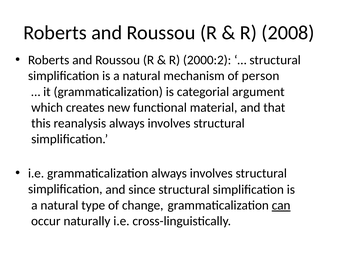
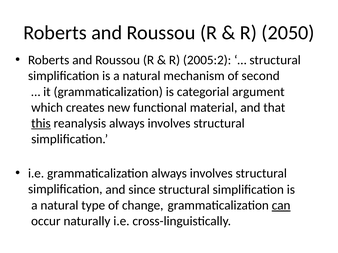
2008: 2008 -> 2050
2000:2: 2000:2 -> 2005:2
person: person -> second
this underline: none -> present
